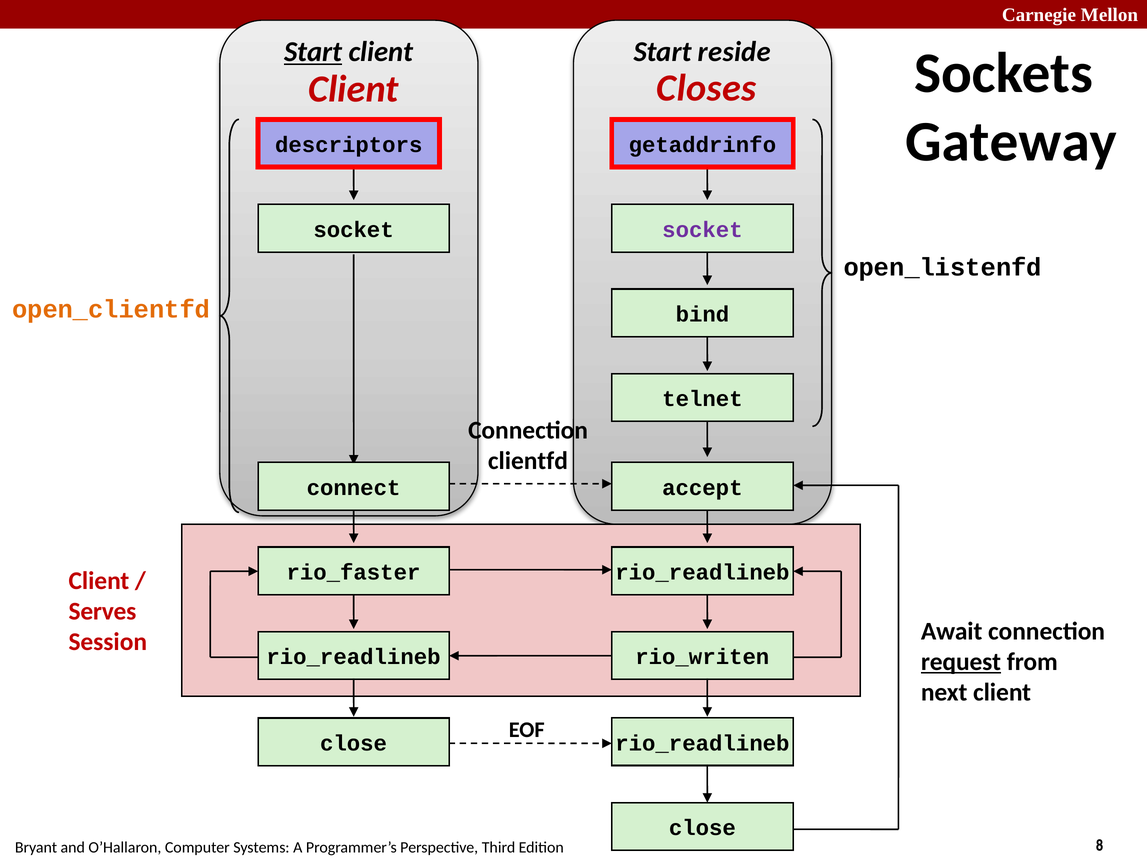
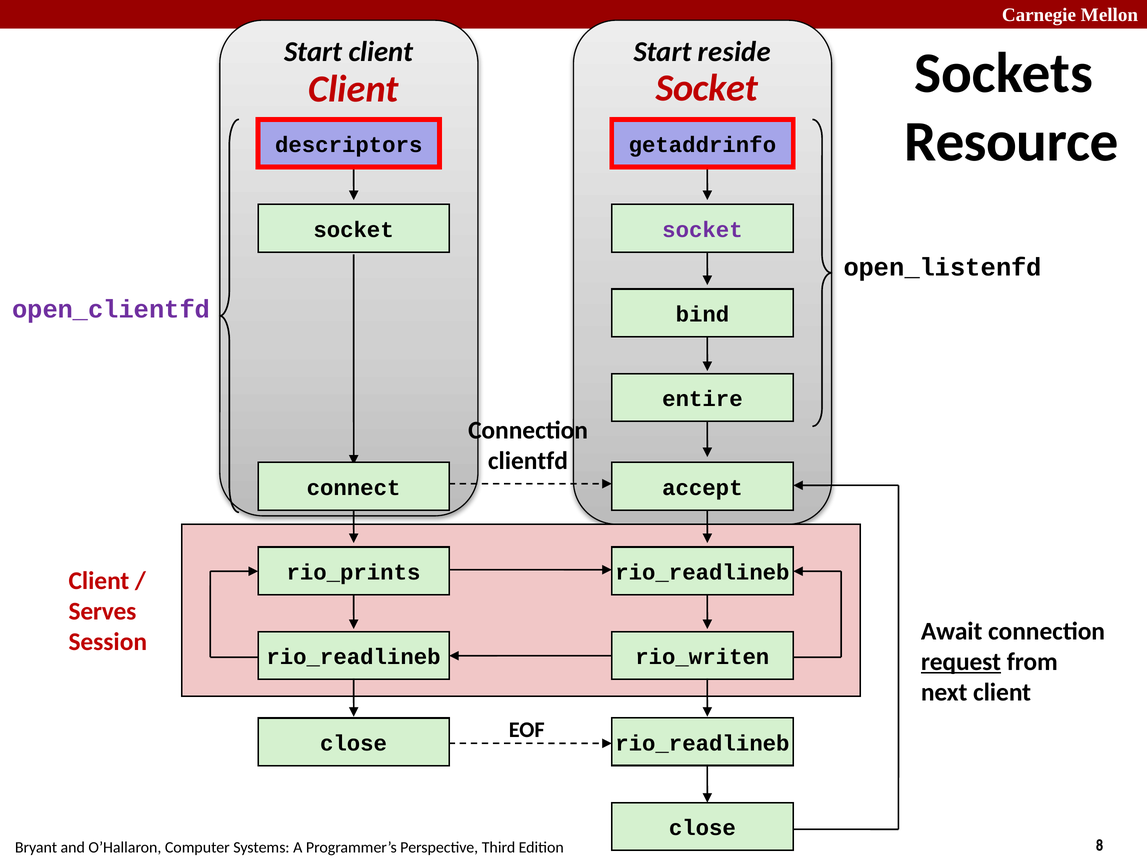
Start at (313, 52) underline: present -> none
Client Closes: Closes -> Socket
Gateway: Gateway -> Resource
open_clientfd colour: orange -> purple
telnet: telnet -> entire
rio_faster: rio_faster -> rio_prints
